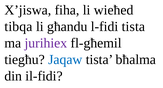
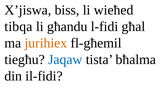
fiha: fiha -> biss
l-fidi tista: tista -> għal
jurihiex colour: purple -> orange
